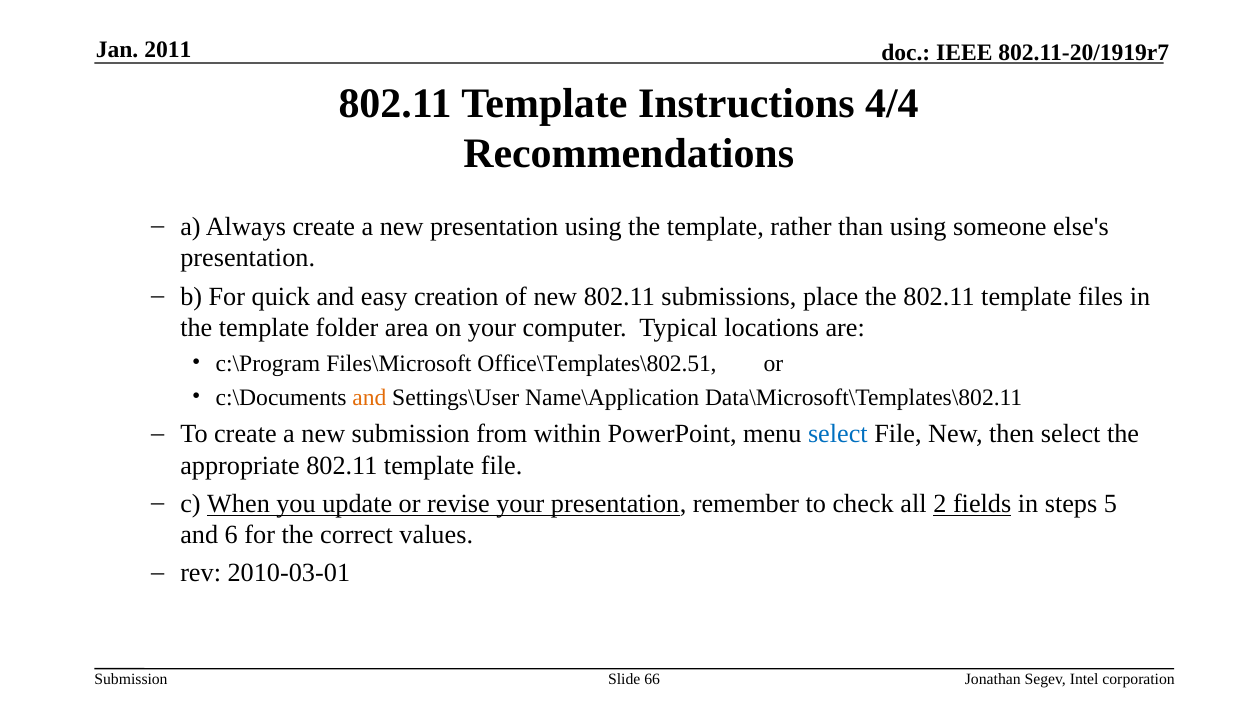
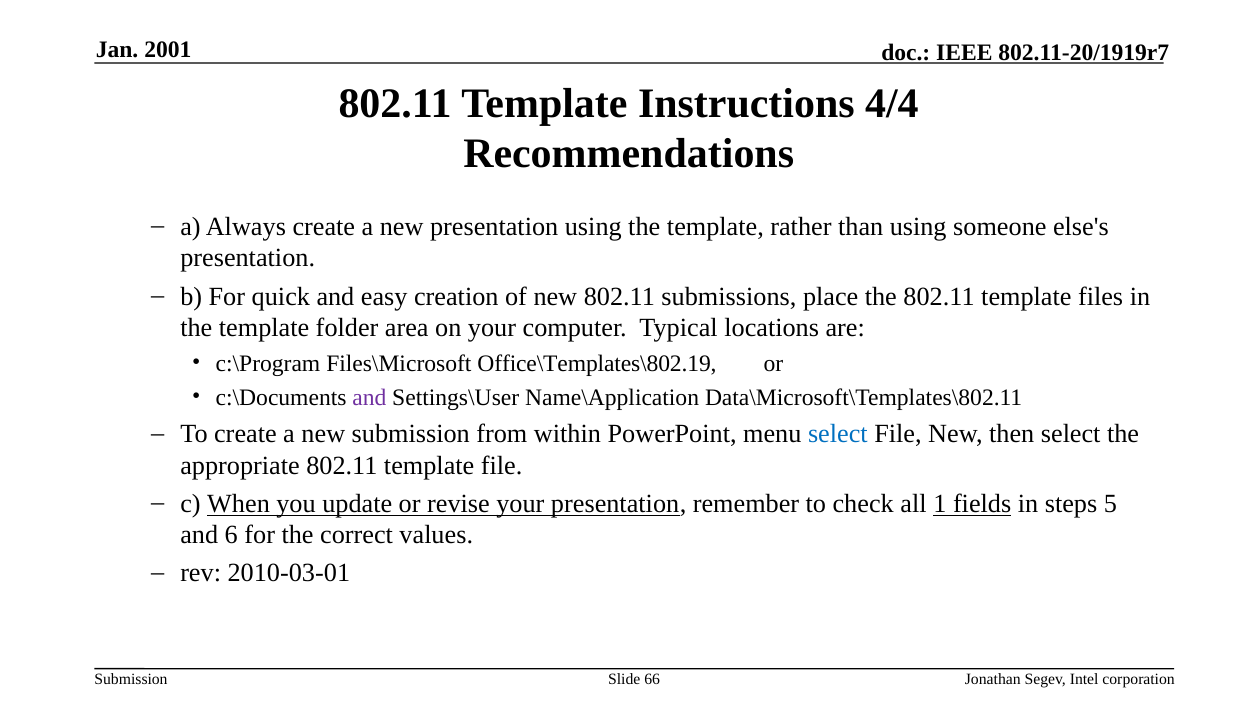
2011: 2011 -> 2001
Office\Templates\802.51: Office\Templates\802.51 -> Office\Templates\802.19
and at (369, 397) colour: orange -> purple
2: 2 -> 1
